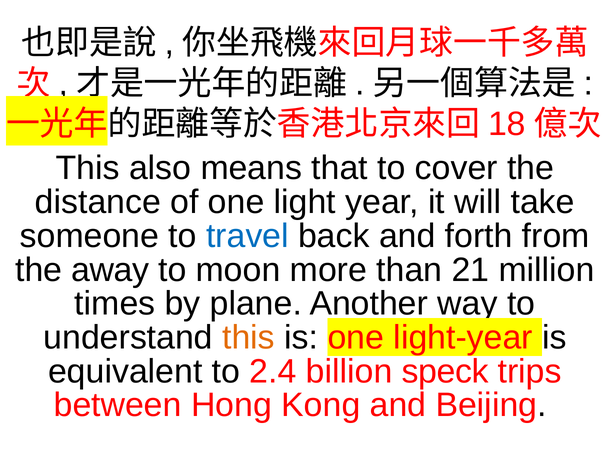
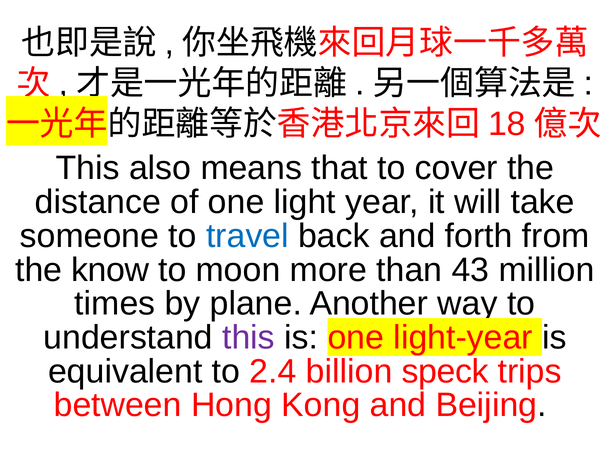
away: away -> know
21: 21 -> 43
this at (248, 338) colour: orange -> purple
